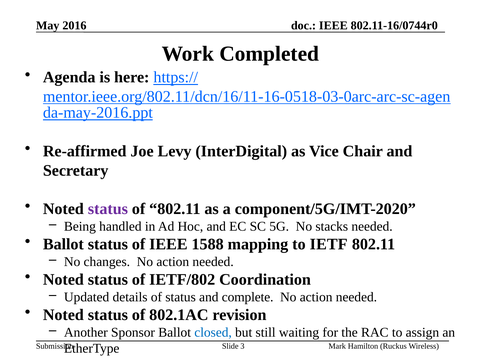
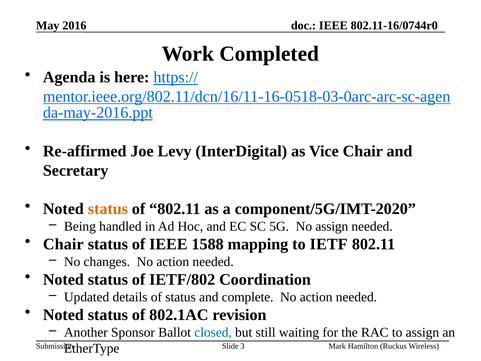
status at (108, 209) colour: purple -> orange
No stacks: stacks -> assign
Ballot at (63, 244): Ballot -> Chair
